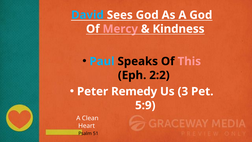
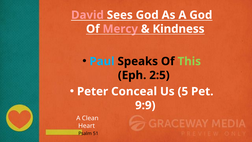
David colour: light blue -> pink
This colour: pink -> light green
2:2: 2:2 -> 2:5
Remedy: Remedy -> Conceal
3: 3 -> 5
5:9: 5:9 -> 9:9
